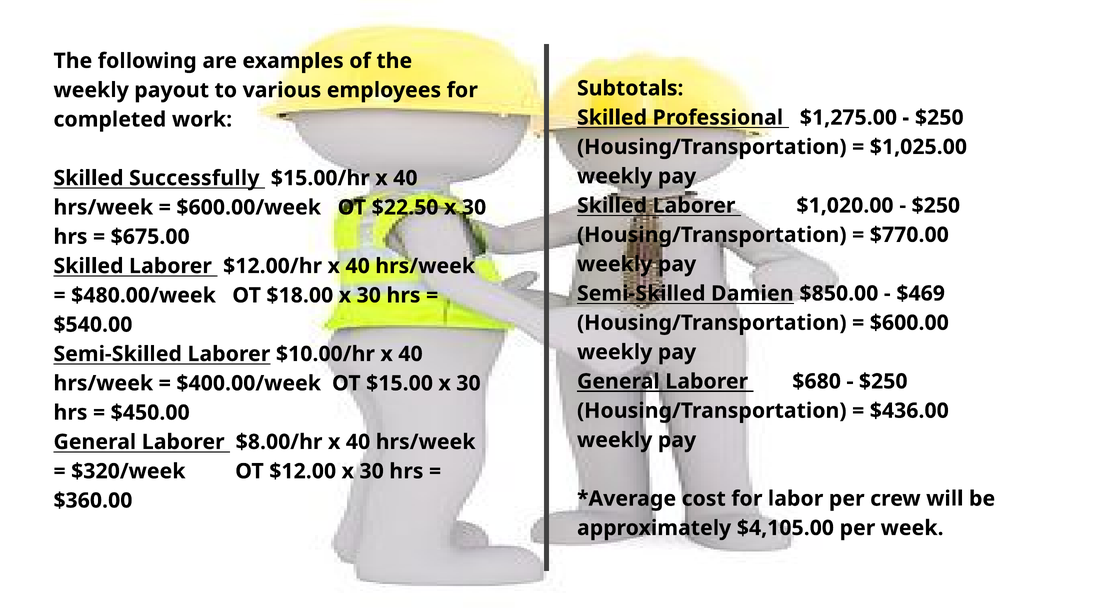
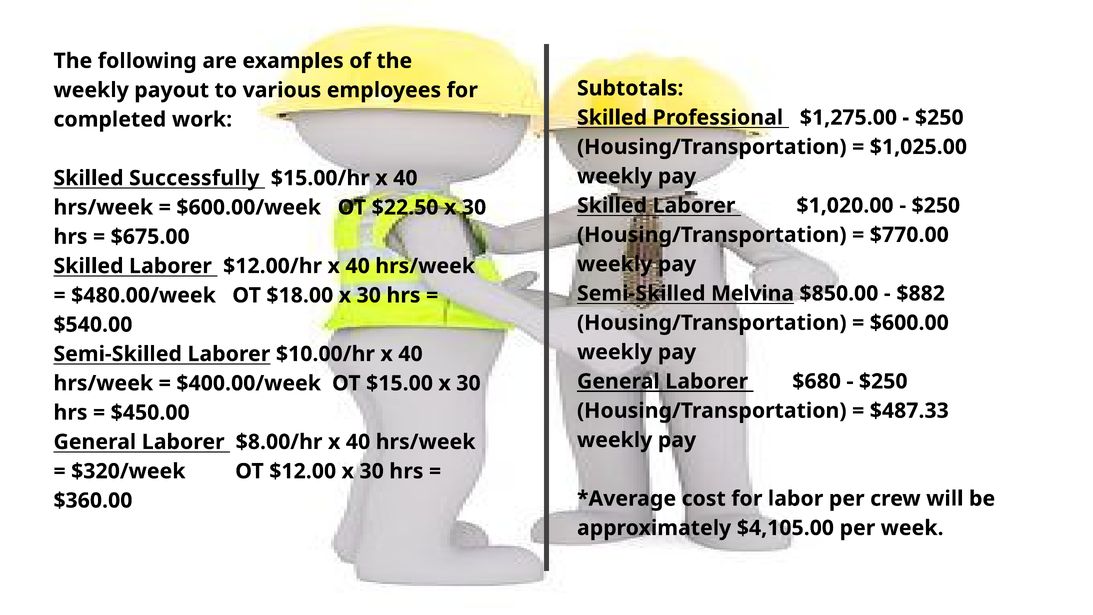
Damien: Damien -> Melvina
$469: $469 -> $882
$436.00: $436.00 -> $487.33
